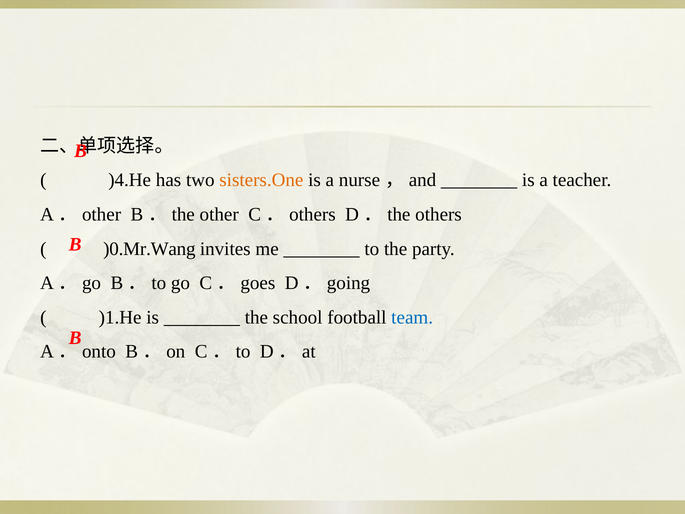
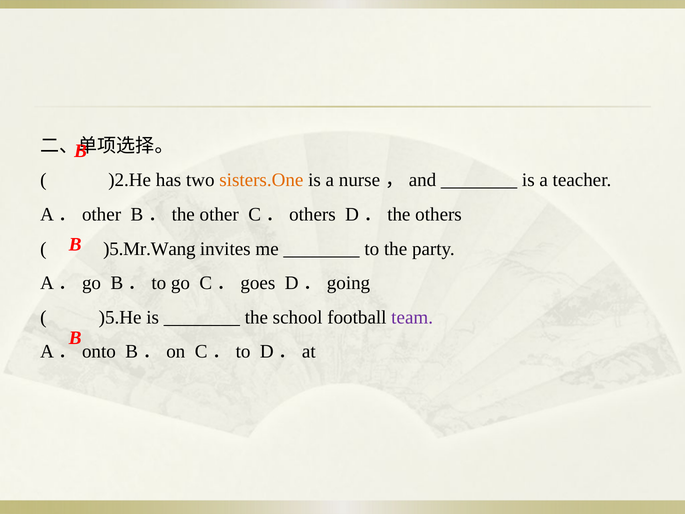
)4.He: )4.He -> )2.He
)0.Mr.Wang: )0.Mr.Wang -> )5.Mr.Wang
)1.He: )1.He -> )5.He
team colour: blue -> purple
